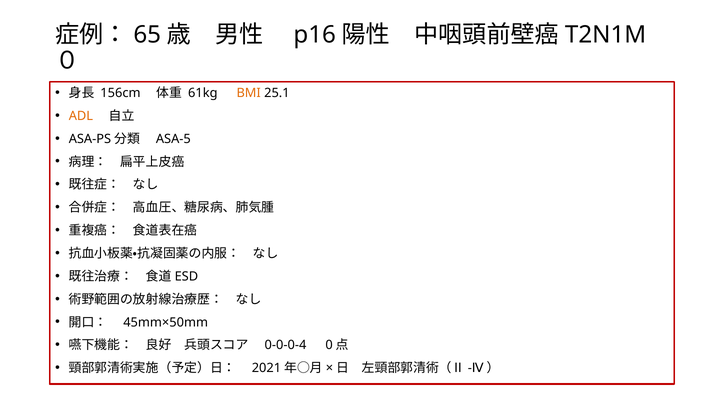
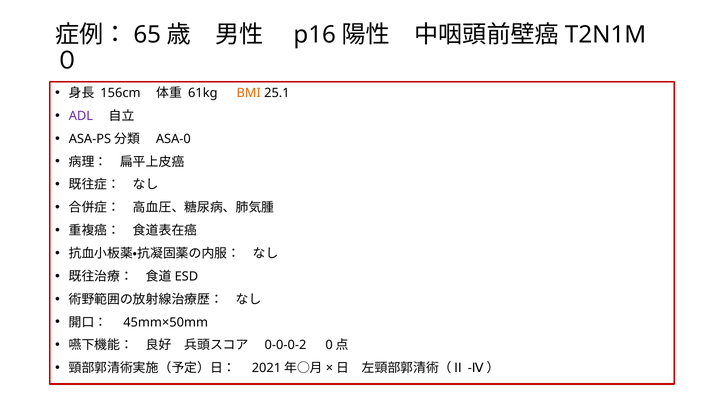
ADL colour: orange -> purple
ASA-5: ASA-5 -> ASA-0
0-0-0-4: 0-0-0-4 -> 0-0-0-2
